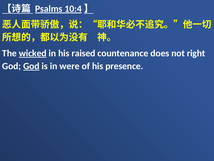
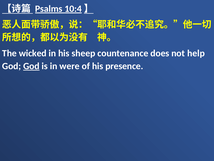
wicked underline: present -> none
raised: raised -> sheep
right: right -> help
